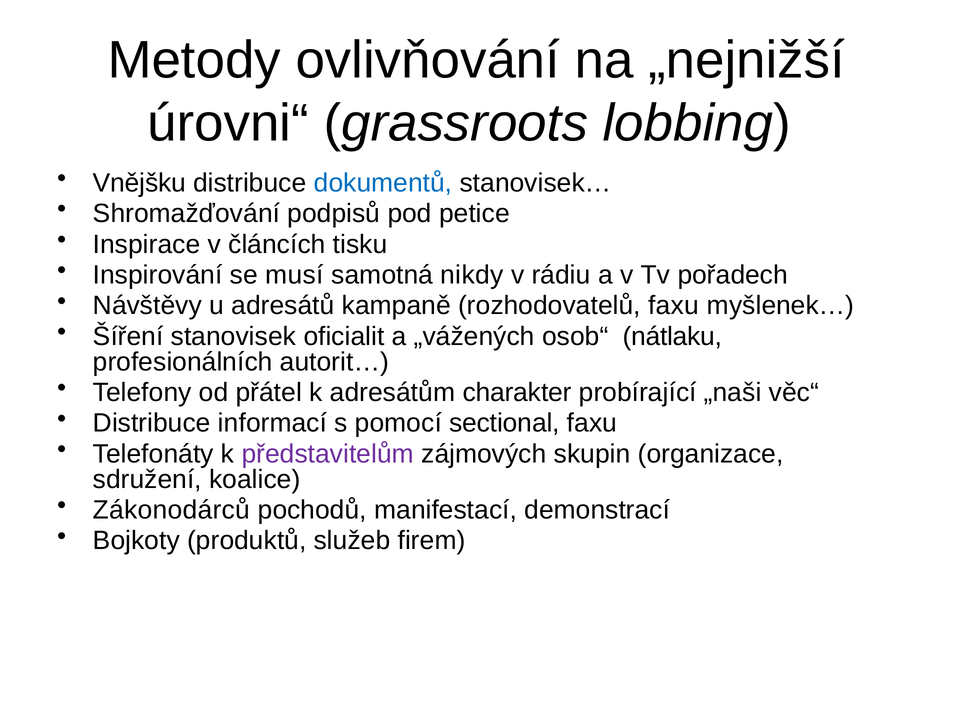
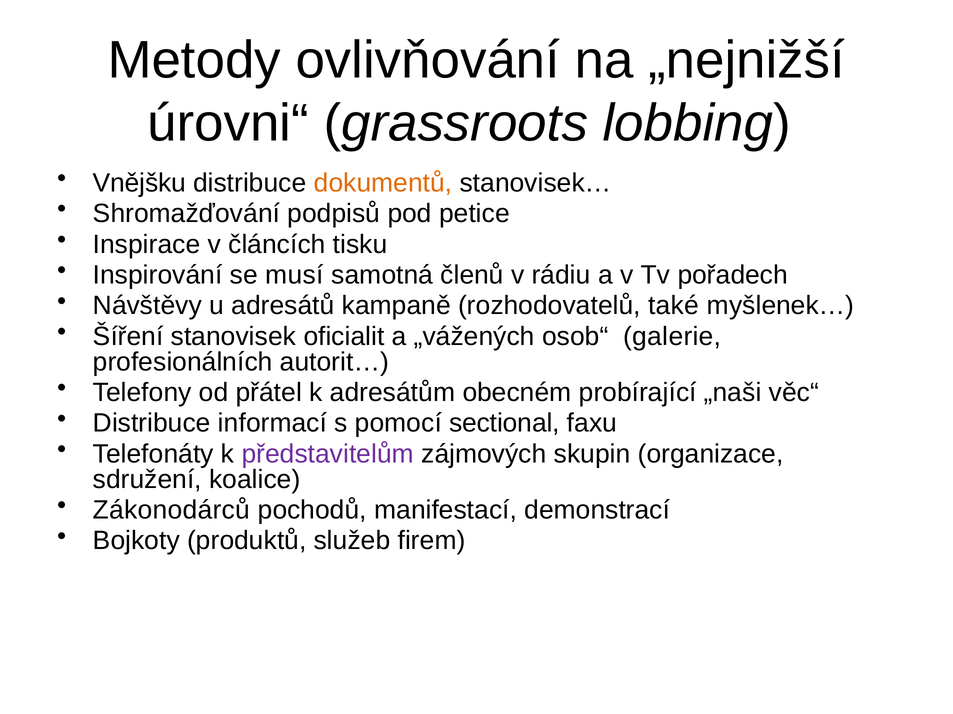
dokumentů colour: blue -> orange
nikdy: nikdy -> členů
rozhodovatelů faxu: faxu -> také
nátlaku: nátlaku -> galerie
charakter: charakter -> obecném
